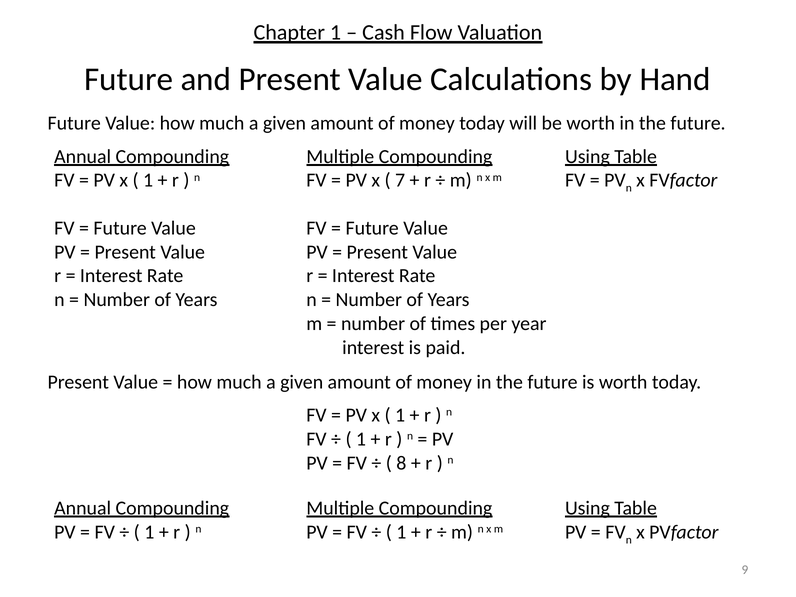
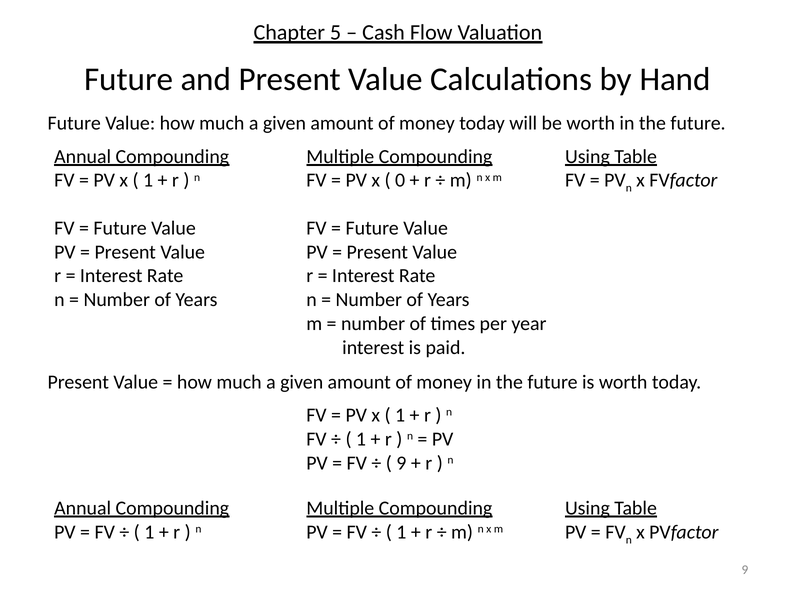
Chapter 1: 1 -> 5
7: 7 -> 0
8 at (401, 463): 8 -> 9
